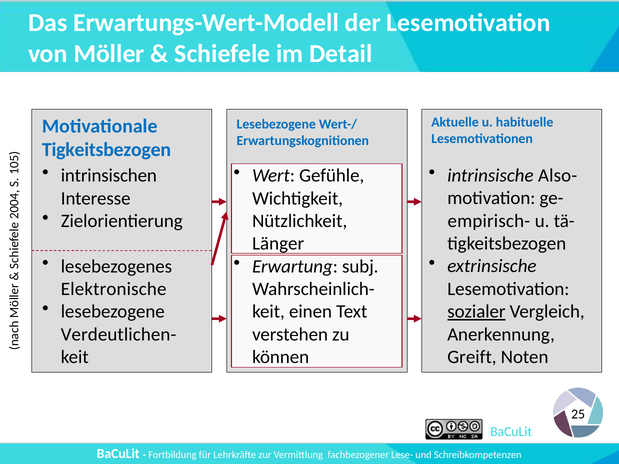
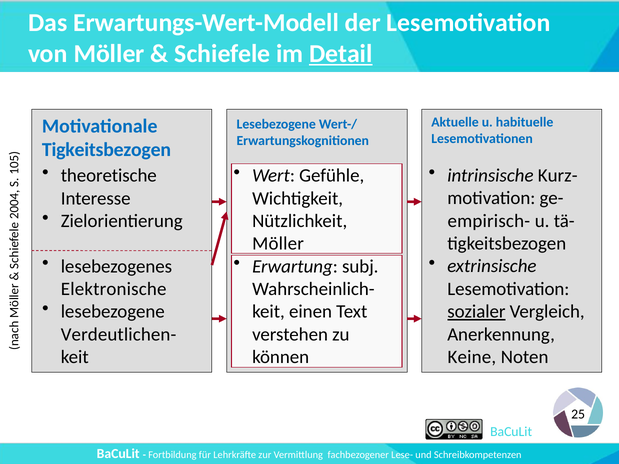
Detail underline: none -> present
Also-: Also- -> Kurz-
intrinsischen: intrinsischen -> theoretische
Länger at (278, 244): Länger -> Möller
Greift: Greift -> Keine
